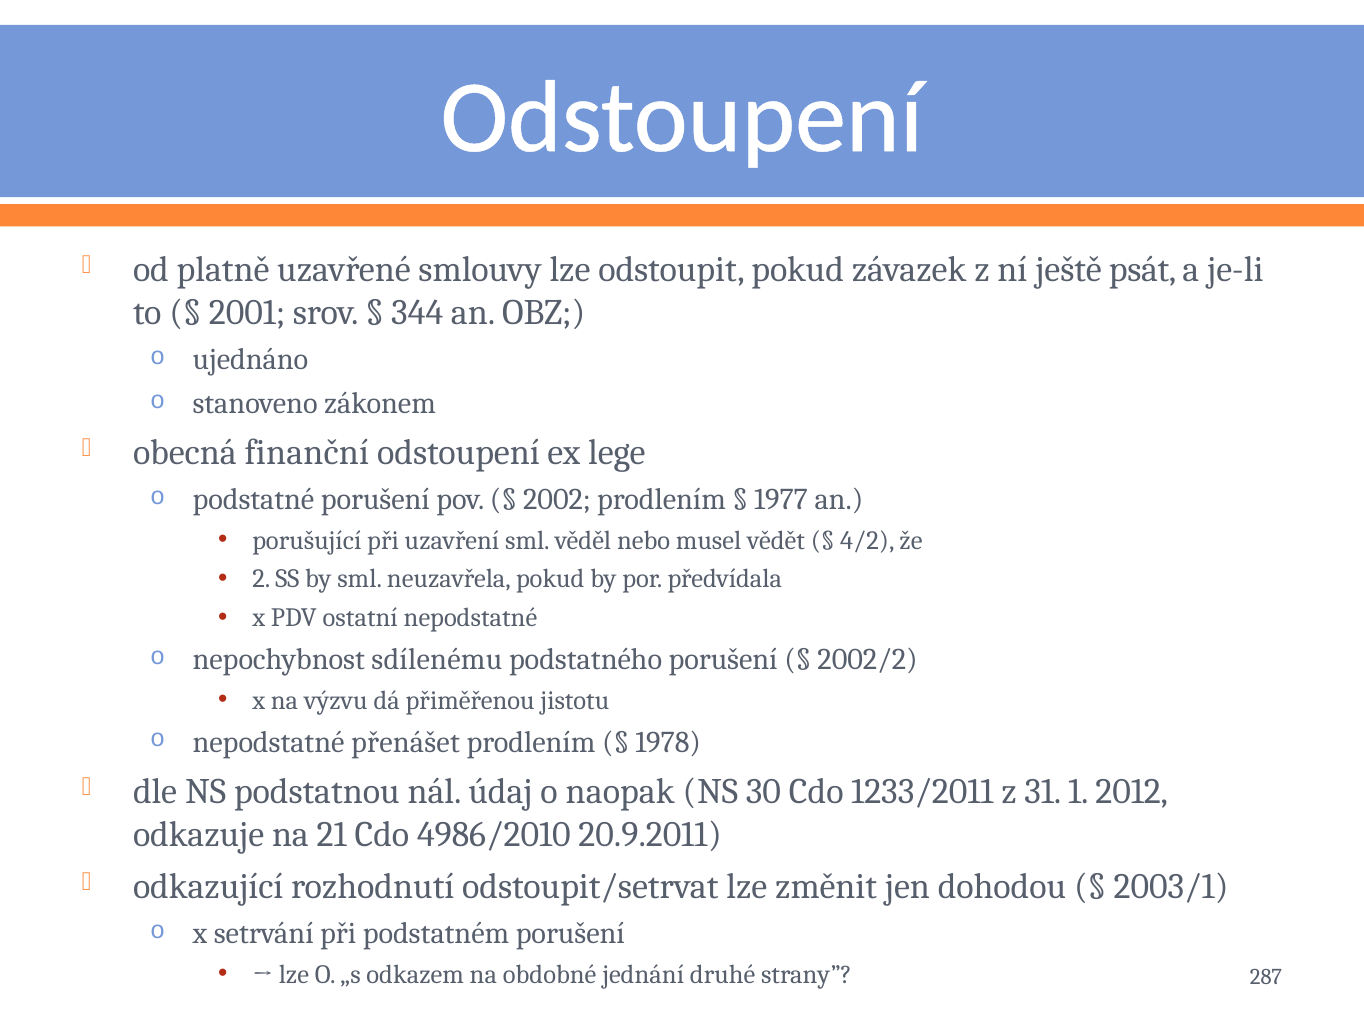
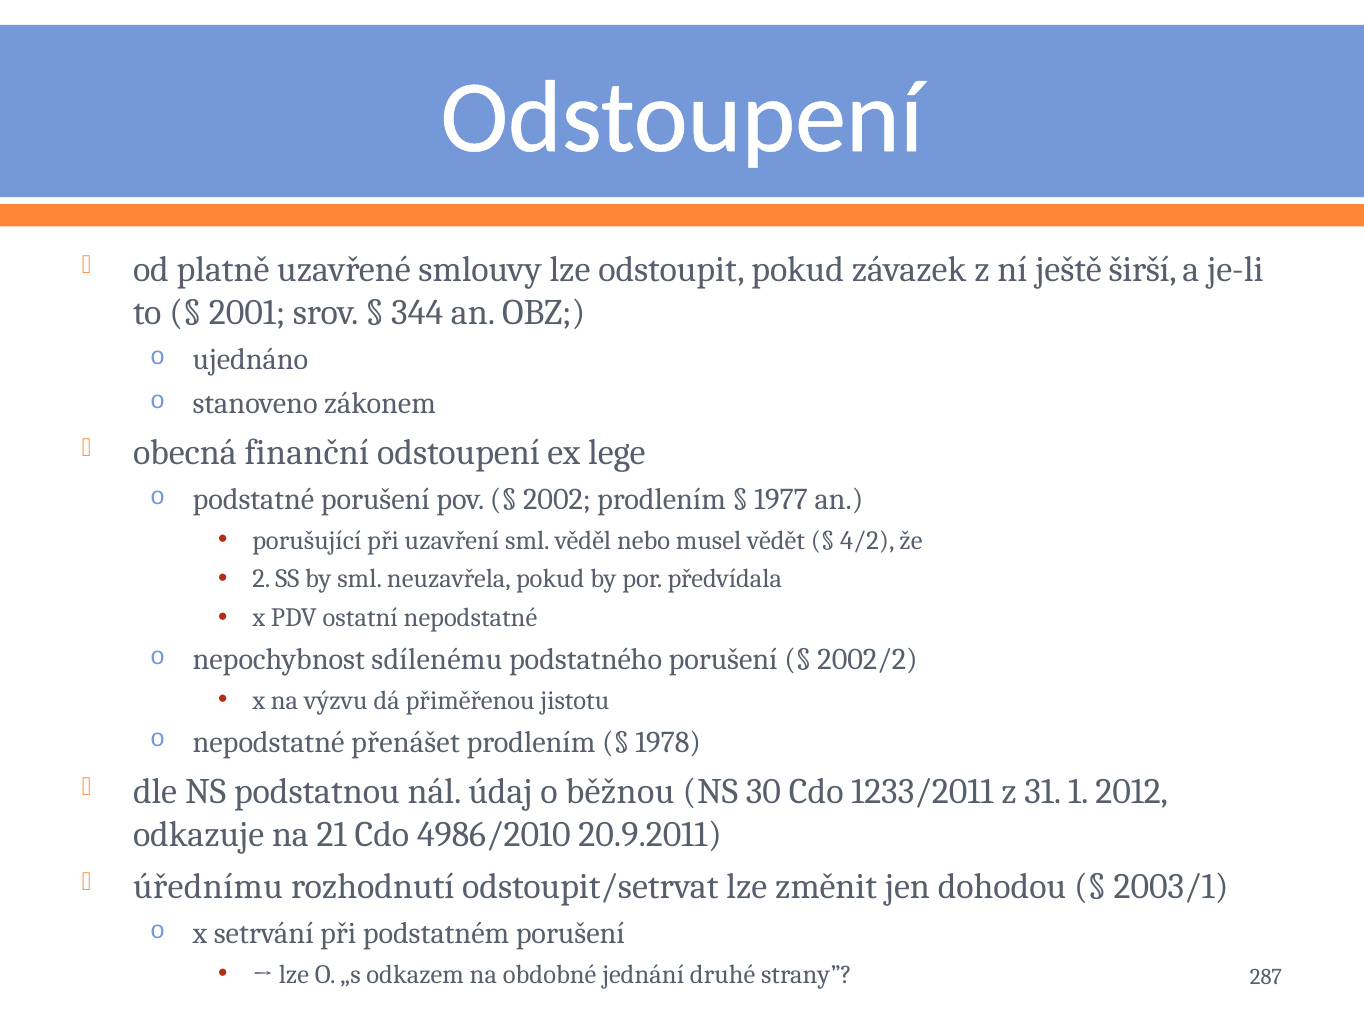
psát: psát -> širší
naopak: naopak -> běžnou
odkazující: odkazující -> úřednímu
